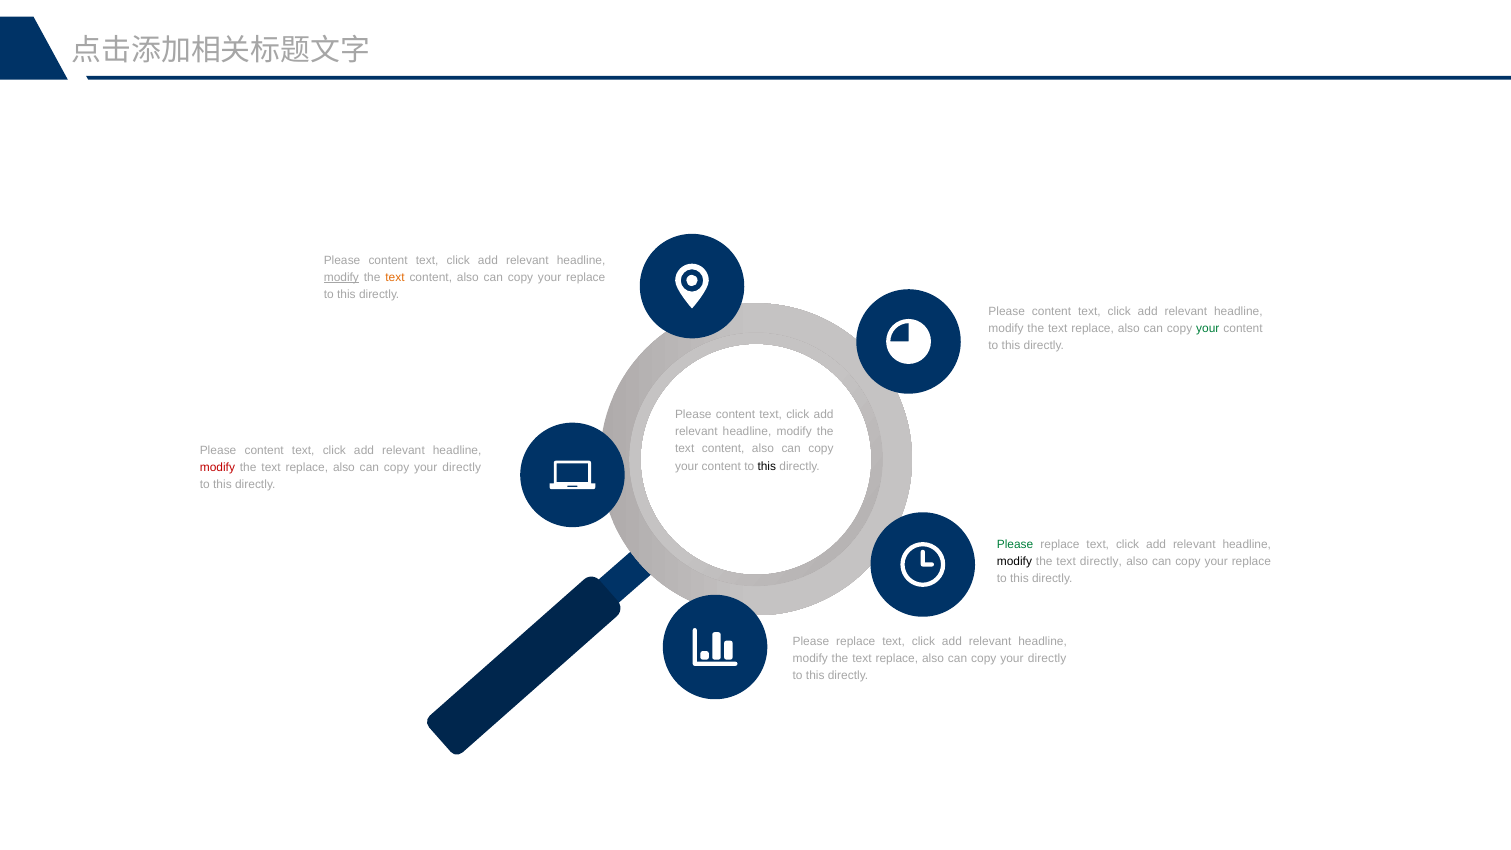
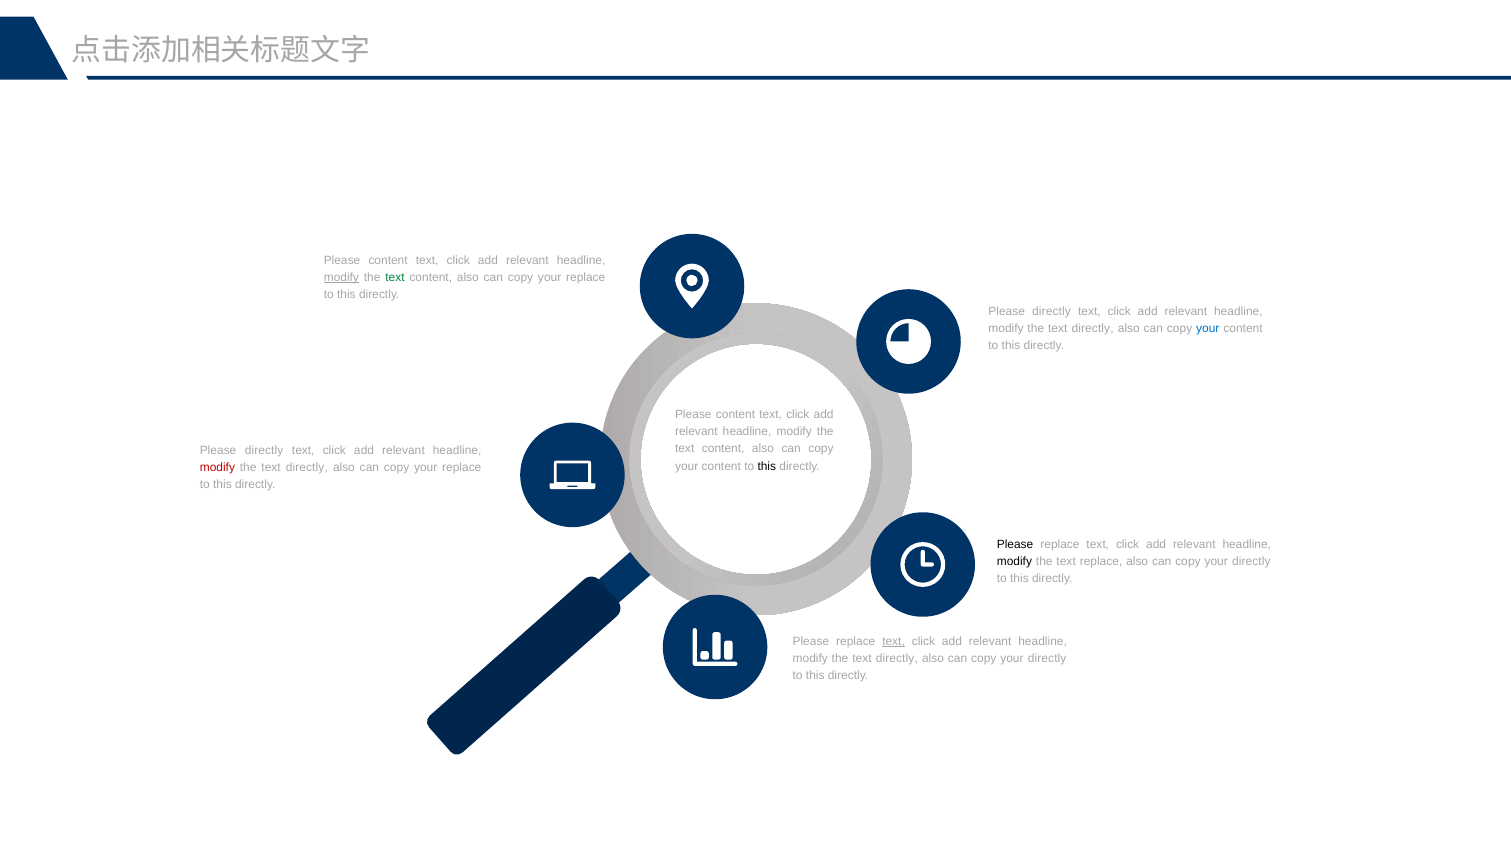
text at (395, 278) colour: orange -> green
content at (1052, 311): content -> directly
replace at (1093, 328): replace -> directly
your at (1208, 328) colour: green -> blue
content at (264, 450): content -> directly
replace at (307, 467): replace -> directly
directly at (462, 467): directly -> replace
Please at (1015, 544) colour: green -> black
text directly: directly -> replace
replace at (1251, 561): replace -> directly
text at (894, 642) underline: none -> present
replace at (897, 659): replace -> directly
